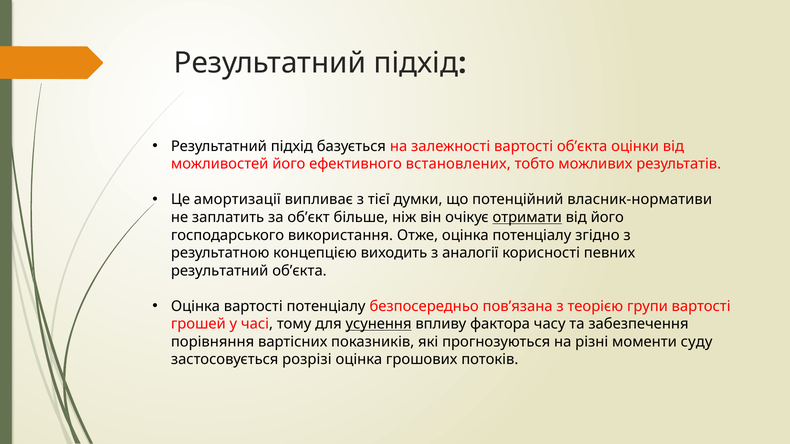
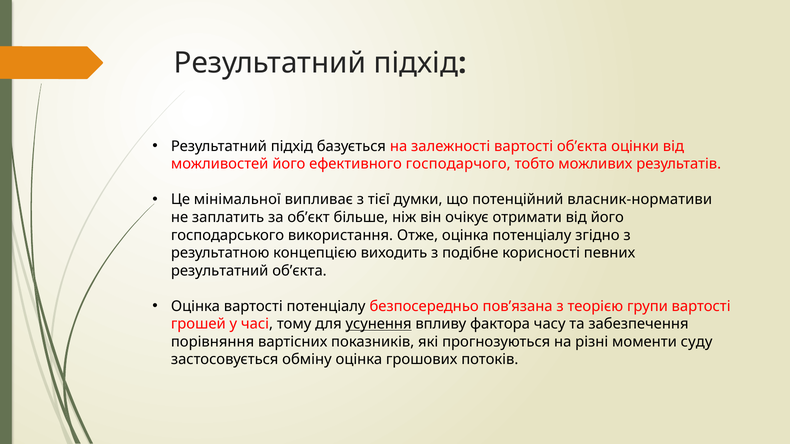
встановлених: встановлених -> господарчого
амортизації: амортизації -> мінімальної
отримати underline: present -> none
аналогії: аналогії -> подібне
розрізі: розрізі -> обміну
